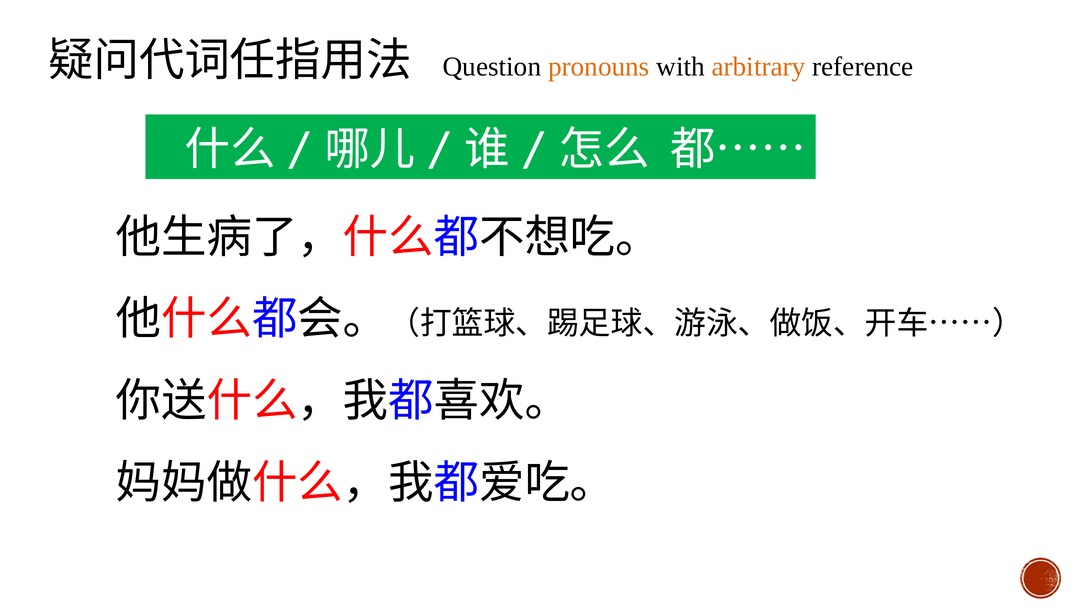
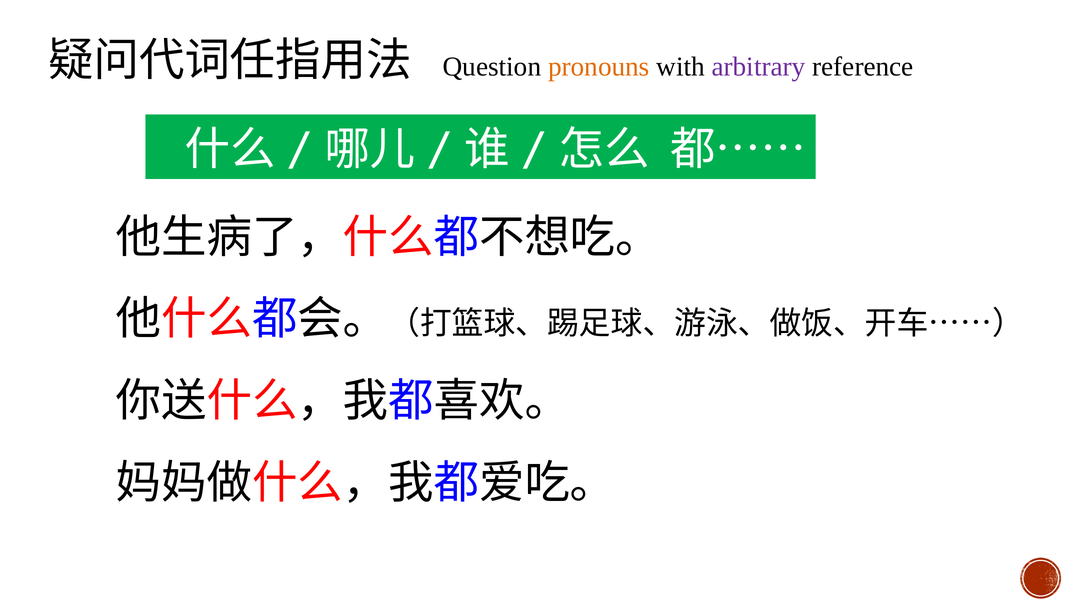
arbitrary colour: orange -> purple
